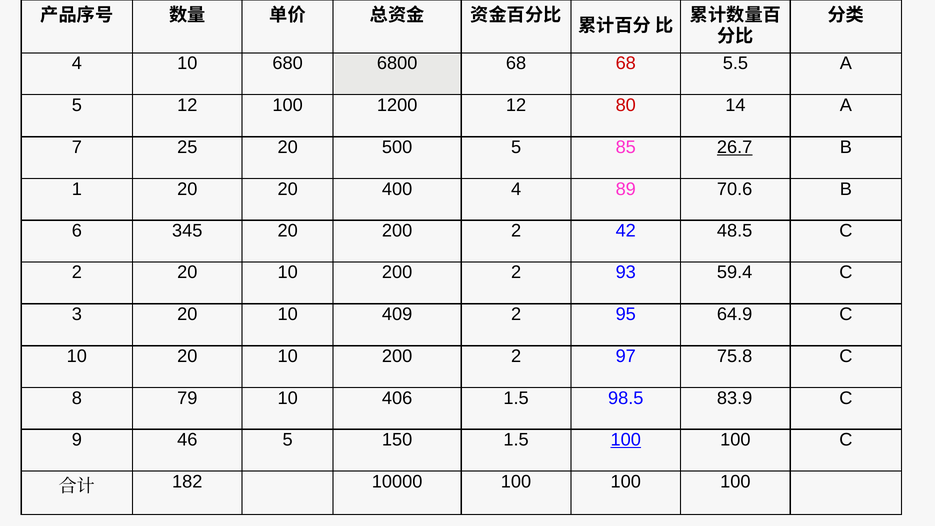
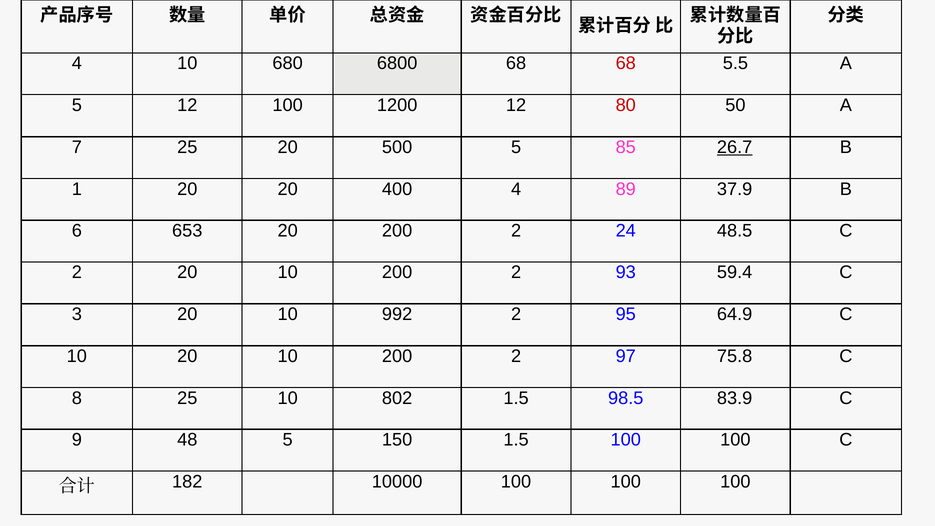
14: 14 -> 50
70.6: 70.6 -> 37.9
345: 345 -> 653
42: 42 -> 24
409: 409 -> 992
8 79: 79 -> 25
406: 406 -> 802
46: 46 -> 48
100 at (626, 440) underline: present -> none
